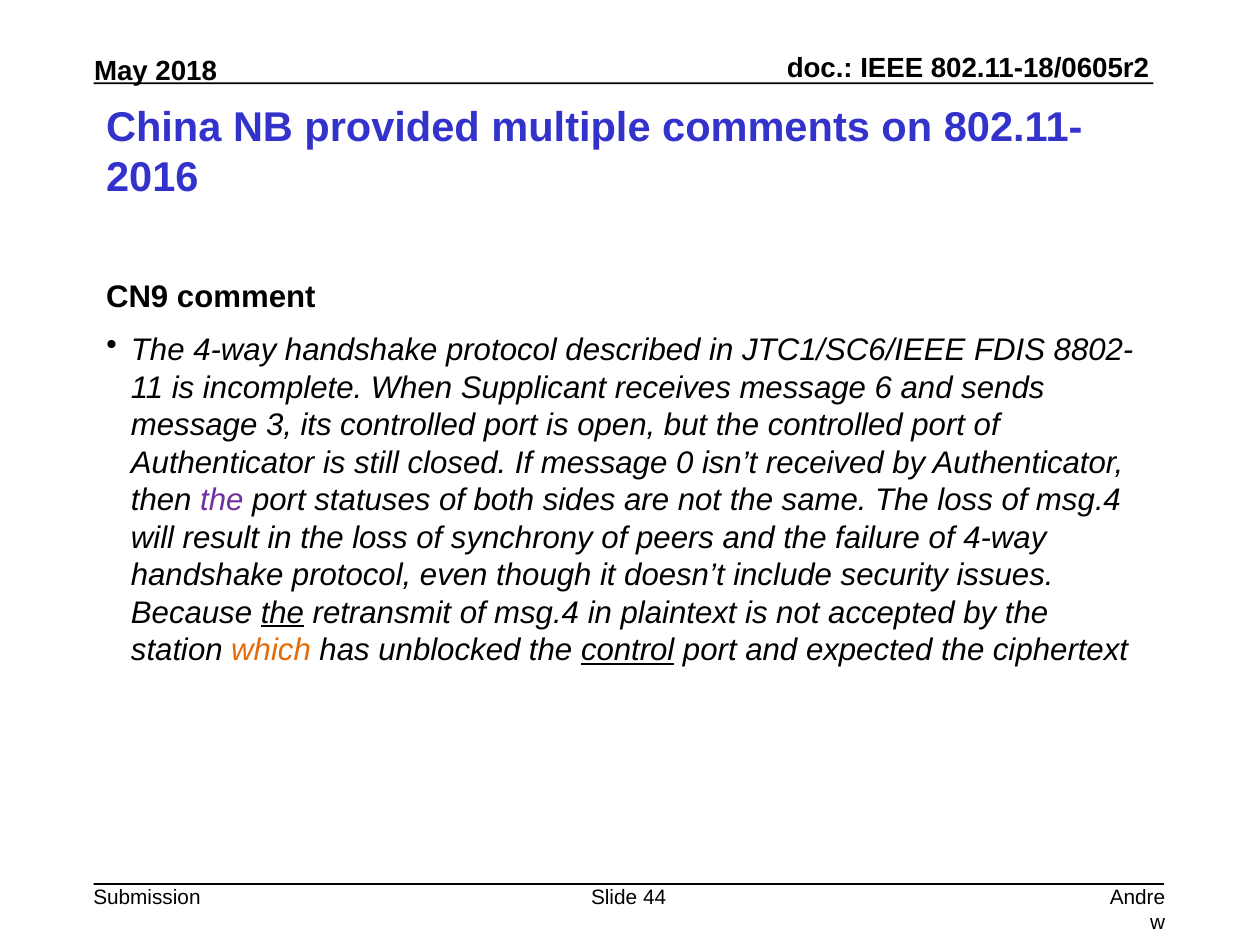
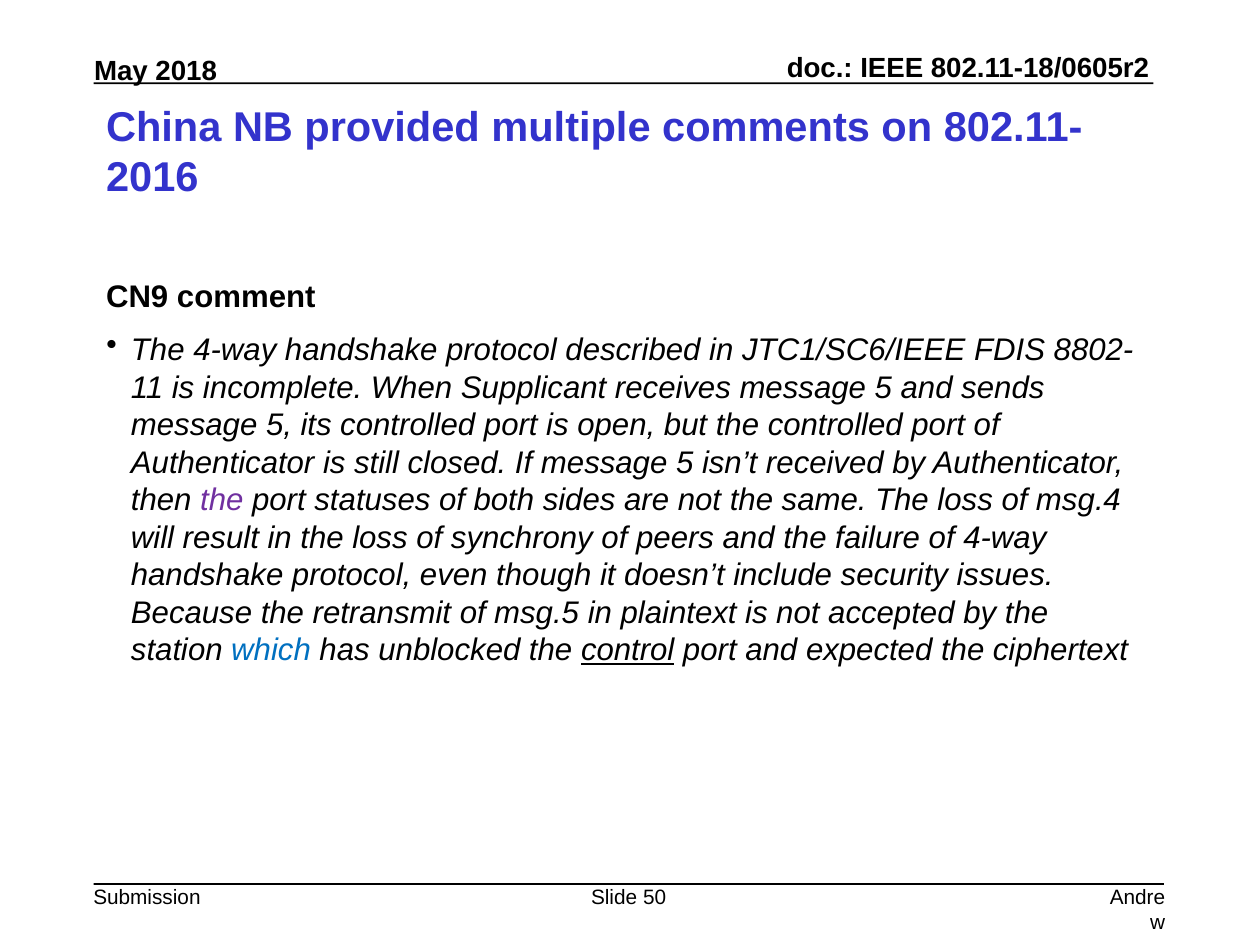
receives message 6: 6 -> 5
3 at (279, 425): 3 -> 5
If message 0: 0 -> 5
the at (282, 612) underline: present -> none
retransmit of msg.4: msg.4 -> msg.5
which colour: orange -> blue
44: 44 -> 50
